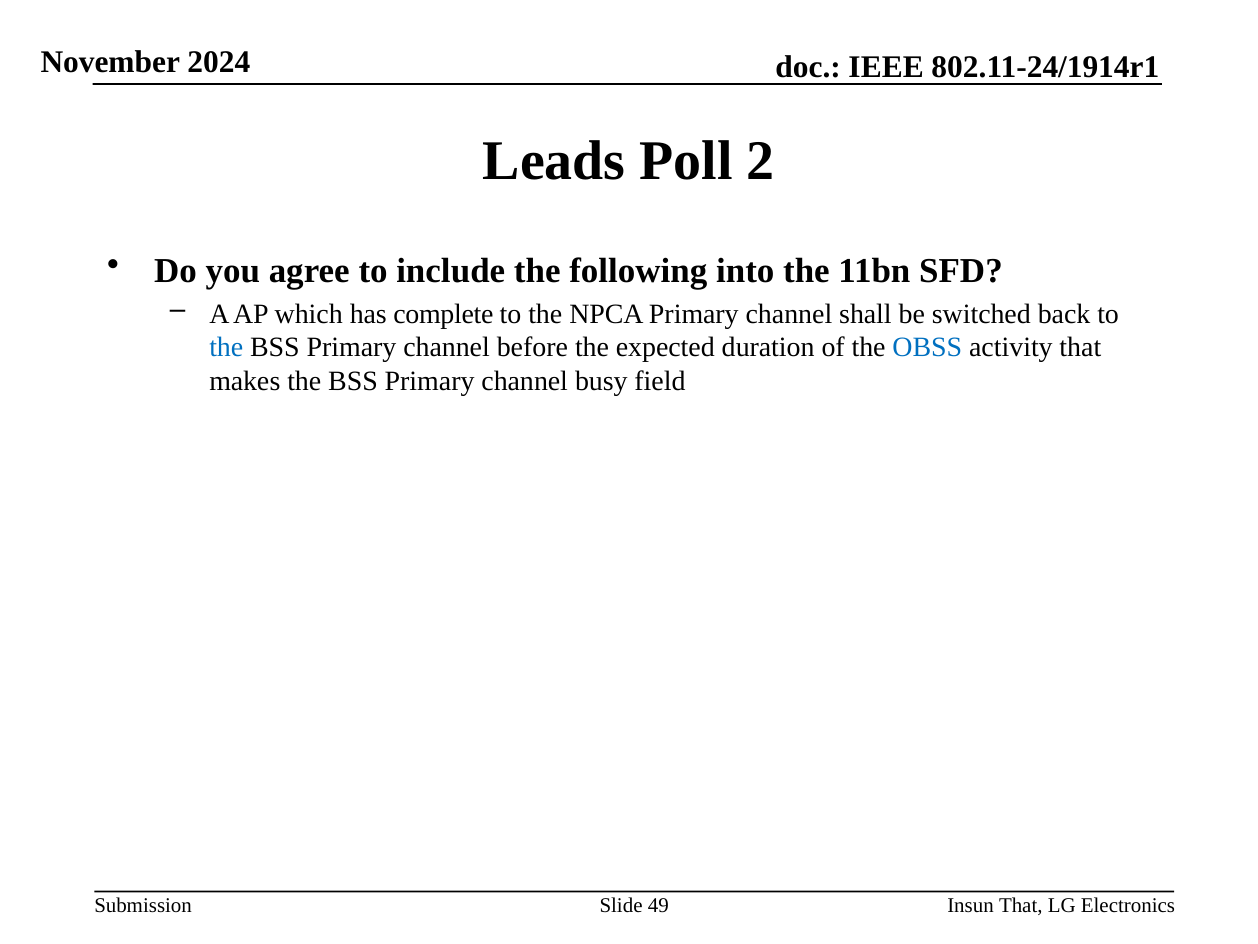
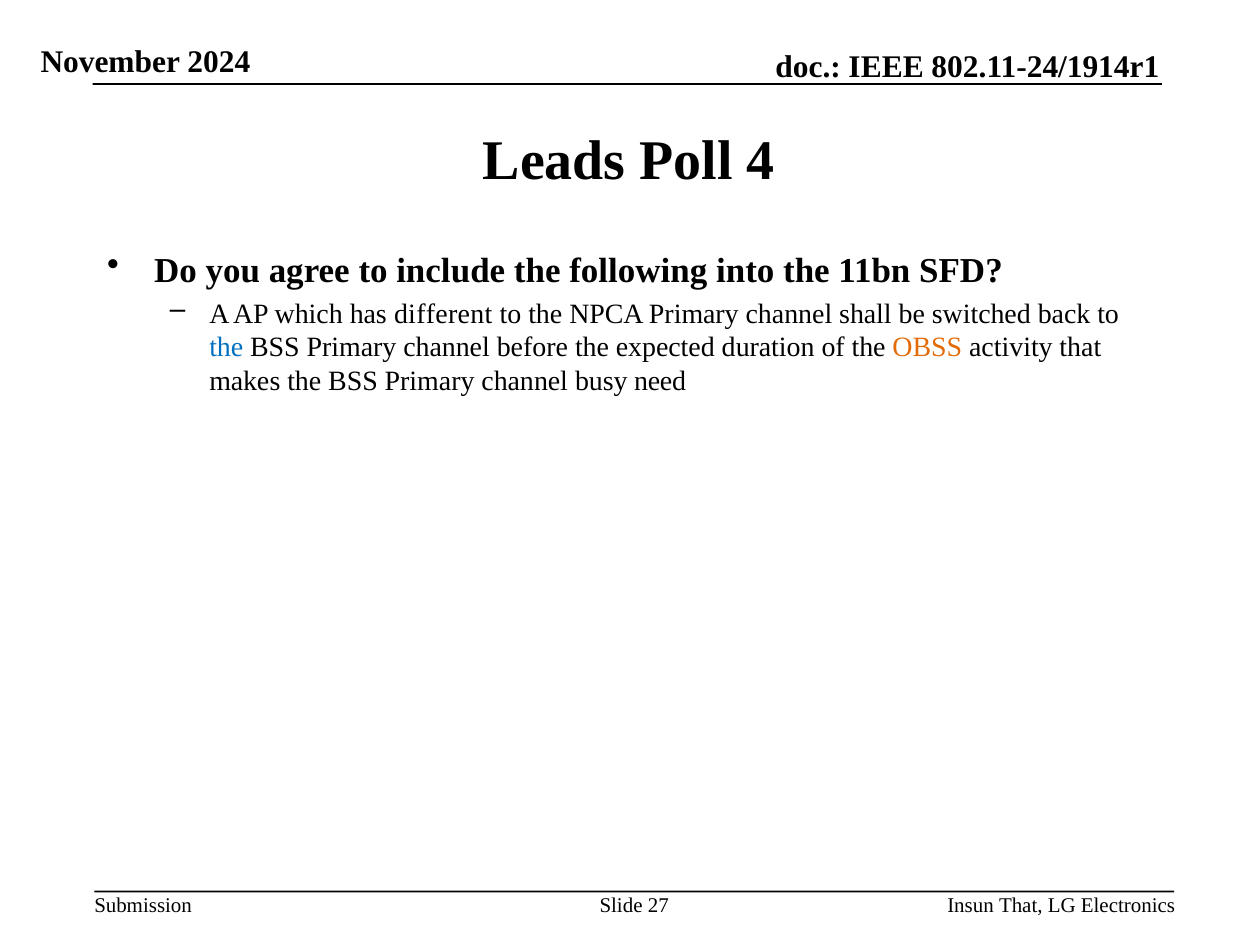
2: 2 -> 4
complete: complete -> different
OBSS colour: blue -> orange
field: field -> need
49: 49 -> 27
